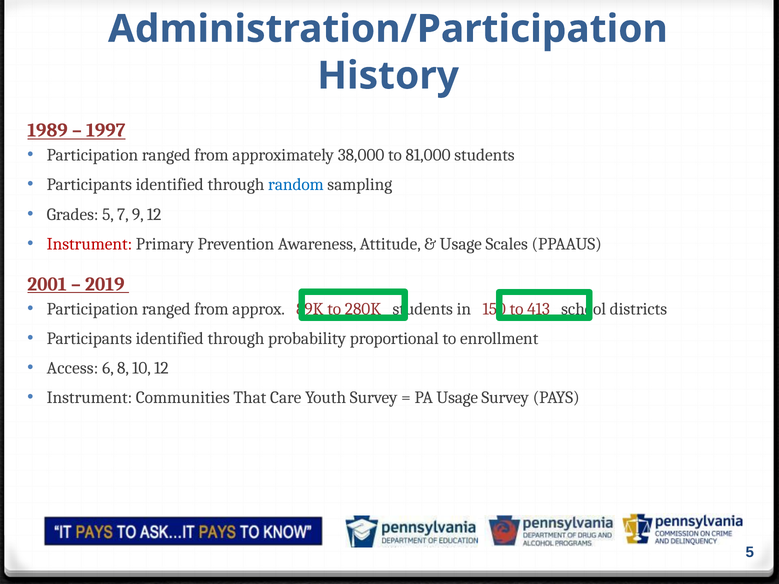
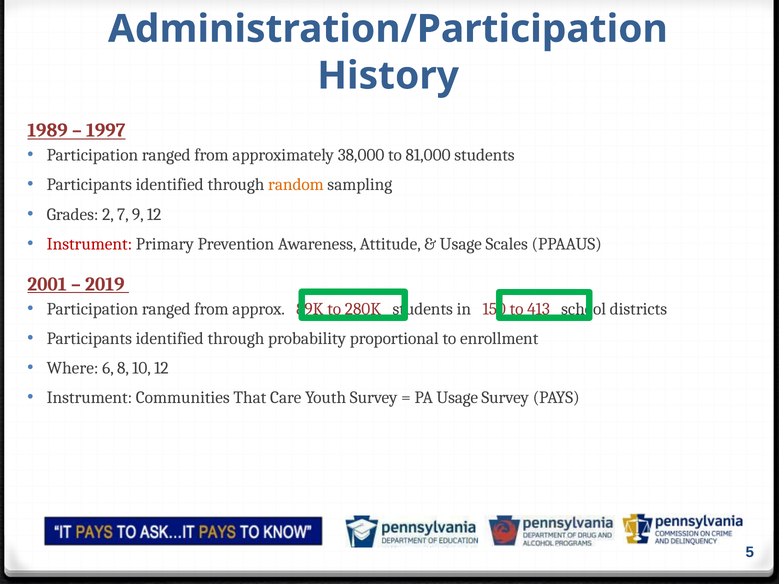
random colour: blue -> orange
Grades 5: 5 -> 2
Access: Access -> Where
